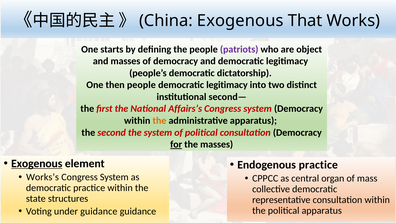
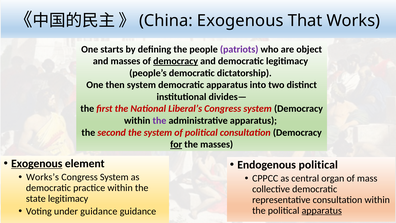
democracy at (176, 61) underline: none -> present
then people: people -> system
legitimacy at (227, 85): legitimacy -> apparatus
second—: second— -> divides—
Affairs’s: Affairs’s -> Liberal’s
the at (159, 120) colour: orange -> purple
Endogenous practice: practice -> political
state structures: structures -> legitimacy
apparatus at (322, 210) underline: none -> present
